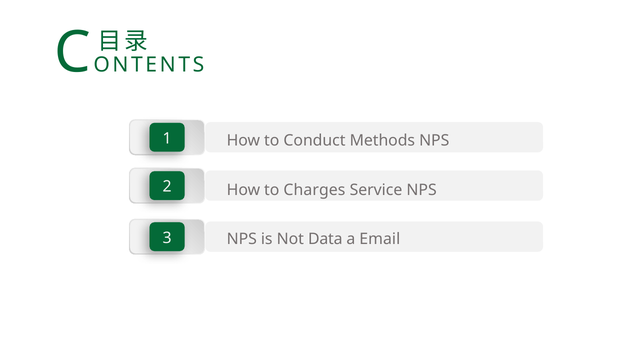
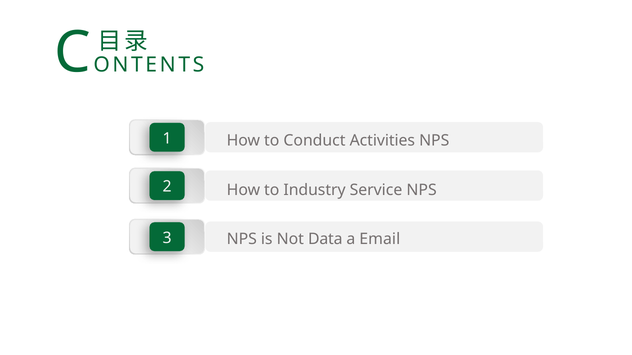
Methods: Methods -> Activities
Charges: Charges -> Industry
